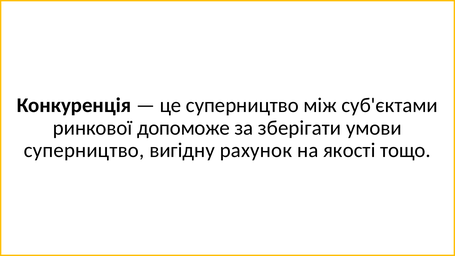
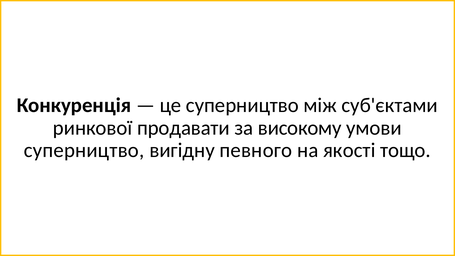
допоможе: допоможе -> продавати
зберігати: зберігати -> високому
рахунок: рахунок -> певного
